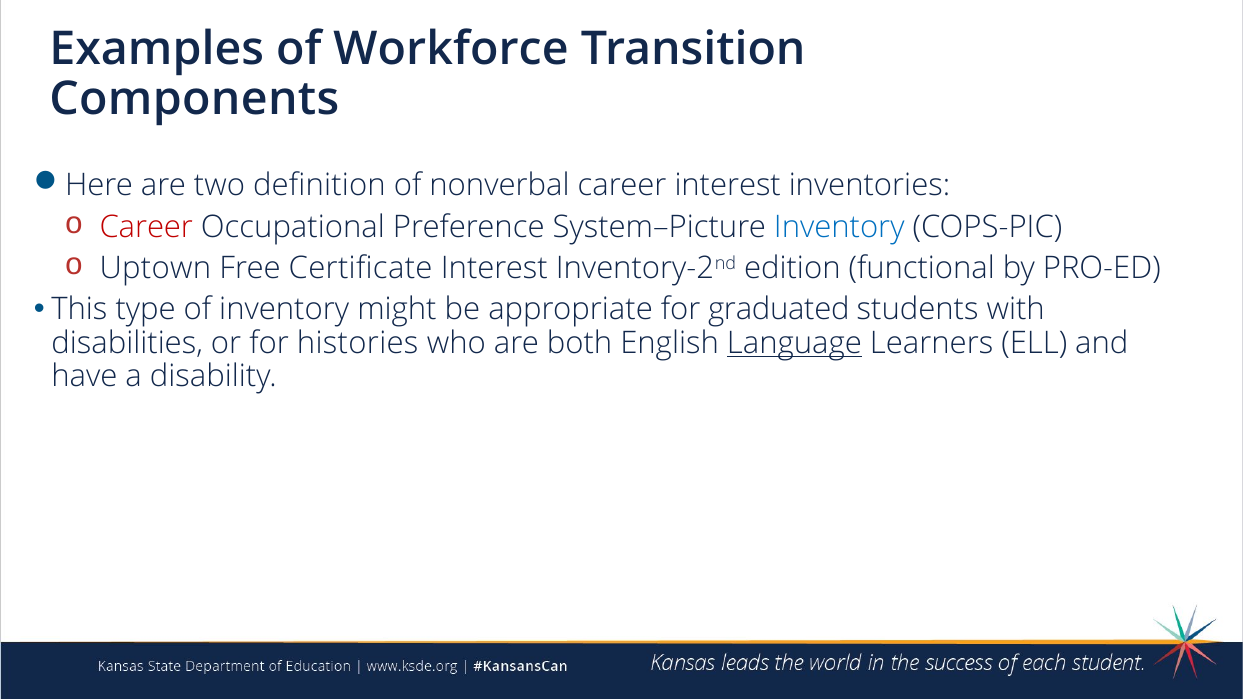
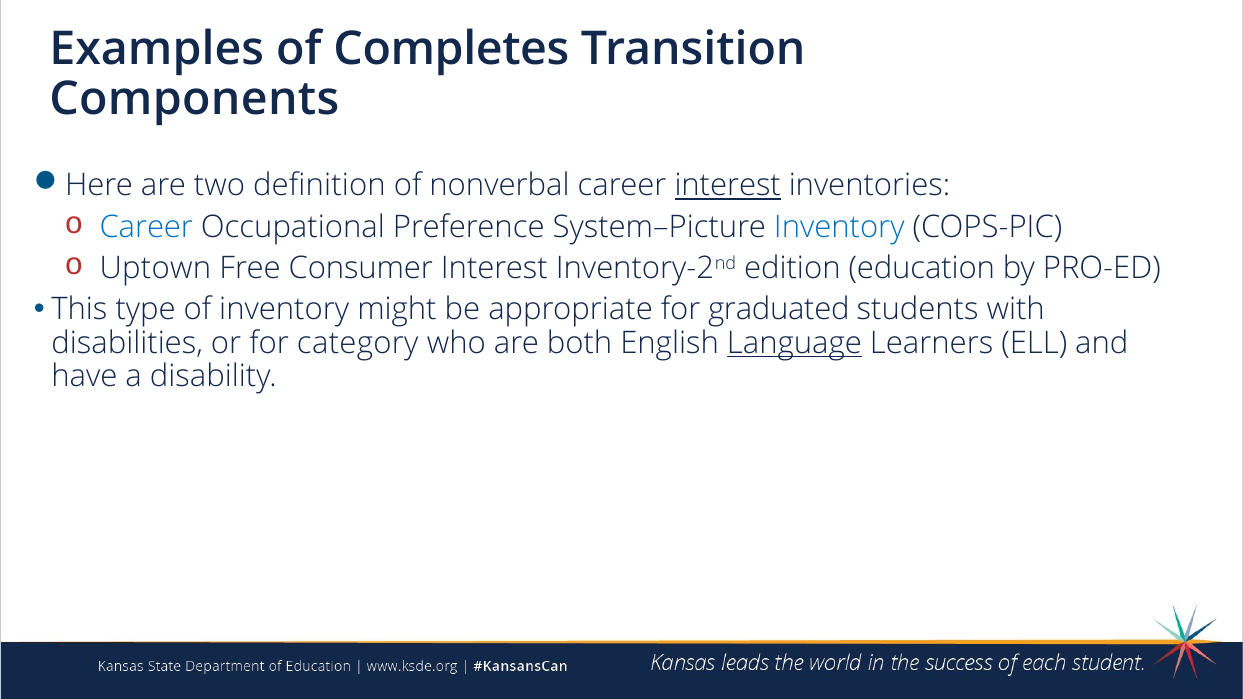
Workforce: Workforce -> Completes
interest at (728, 186) underline: none -> present
Career at (146, 227) colour: red -> blue
Certificate: Certificate -> Consumer
functional: functional -> education
histories: histories -> category
